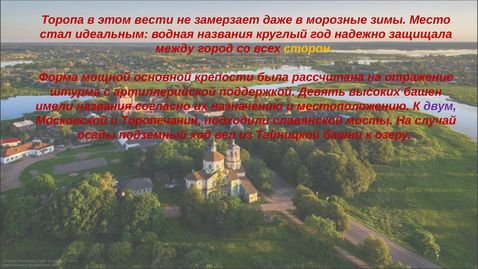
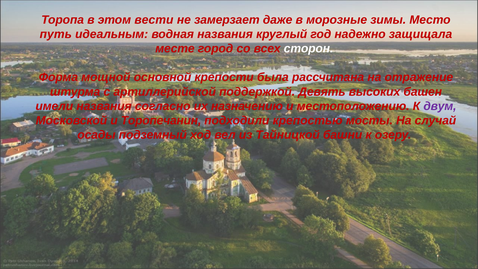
стал: стал -> путь
между: между -> месте
сторон colour: yellow -> white
славянской: славянской -> крепостью
